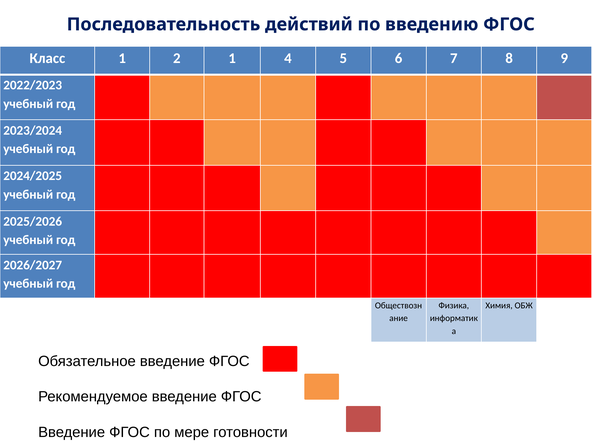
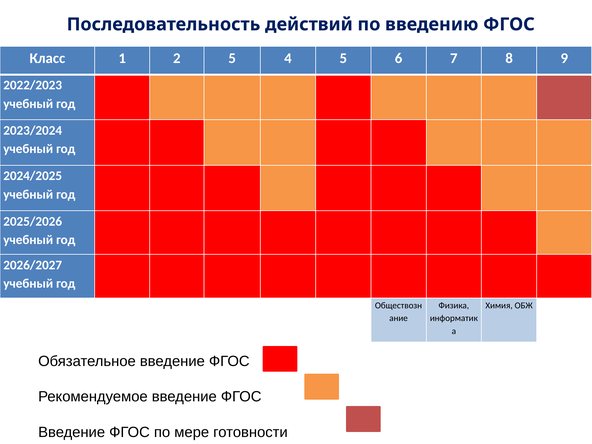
2 1: 1 -> 5
